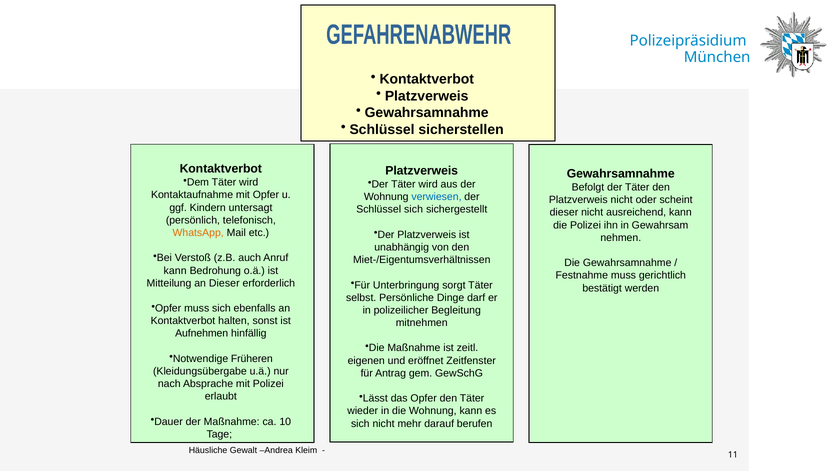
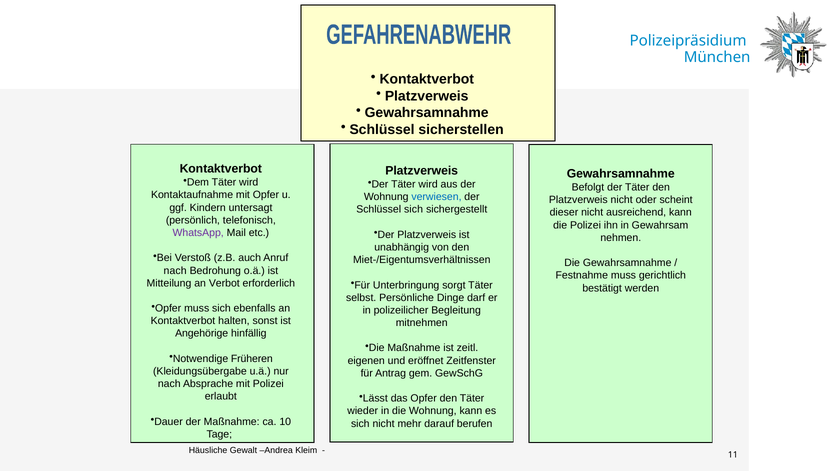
WhatsApp colour: orange -> purple
kann at (175, 271): kann -> nach
an Dieser: Dieser -> Verbot
Aufnehmen: Aufnehmen -> Angehörige
